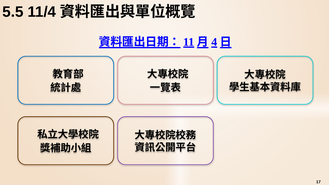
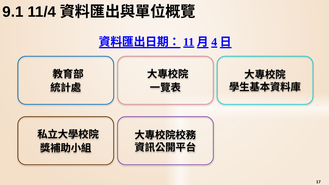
5.5: 5.5 -> 9.1
